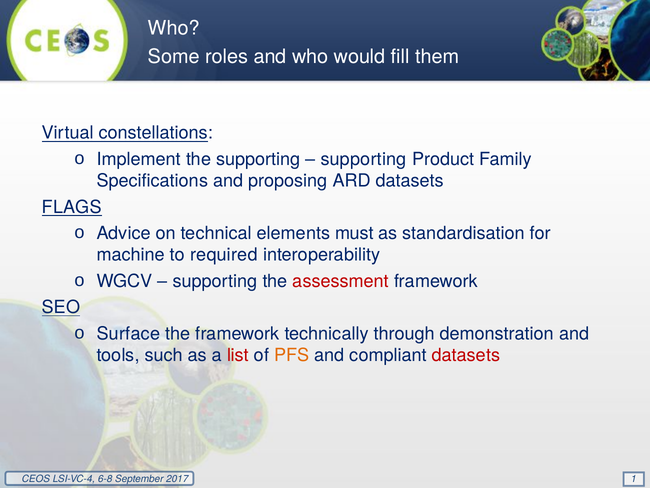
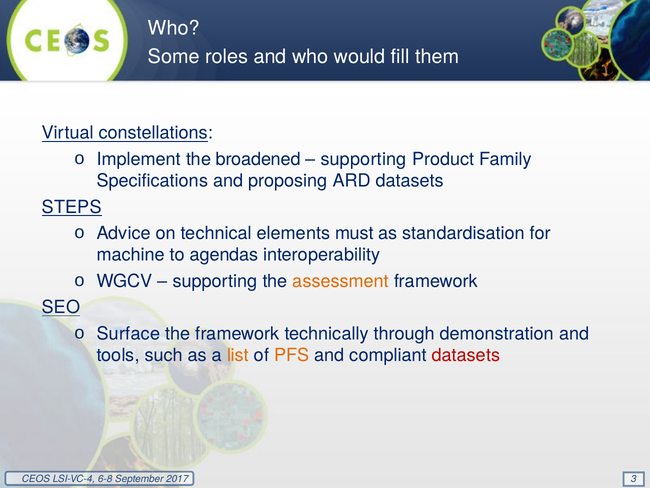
the supporting: supporting -> broadened
FLAGS: FLAGS -> STEPS
required: required -> agendas
assessment colour: red -> orange
list colour: red -> orange
1: 1 -> 3
